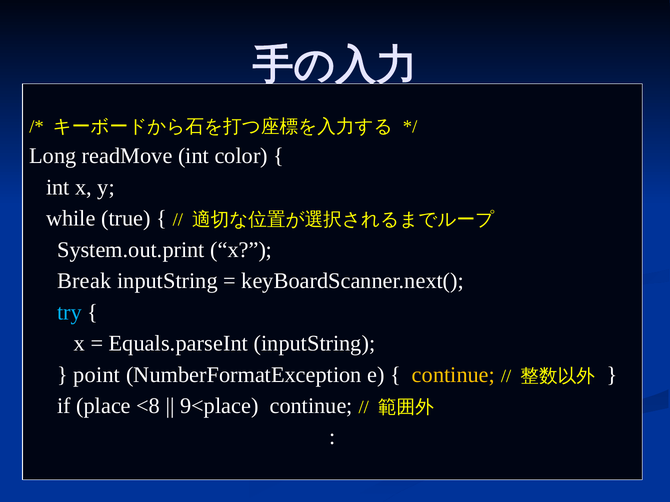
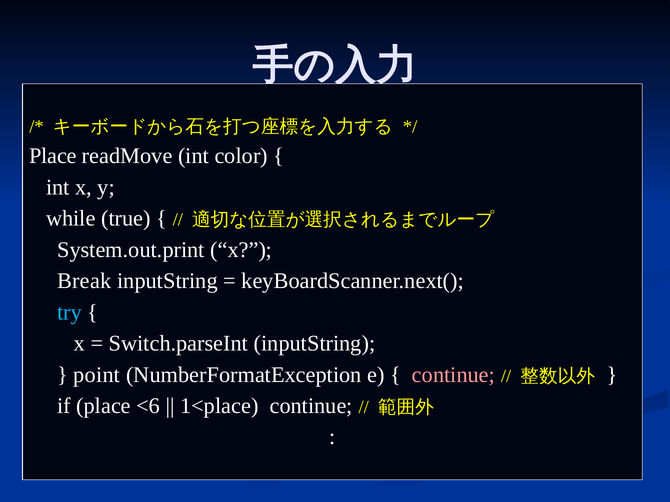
Long at (53, 156): Long -> Place
Equals.parseInt: Equals.parseInt -> Switch.parseInt
continue at (453, 375) colour: yellow -> pink
<8: <8 -> <6
9<place: 9<place -> 1<place
